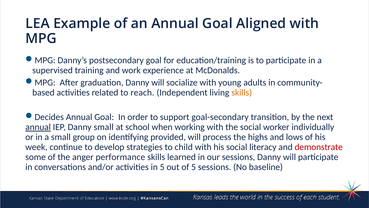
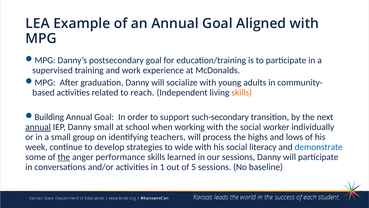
Decides: Decides -> Building
goal-secondary: goal-secondary -> such-secondary
provided: provided -> teachers
child: child -> wide
demonstrate colour: red -> blue
the at (64, 157) underline: none -> present
in 5: 5 -> 1
